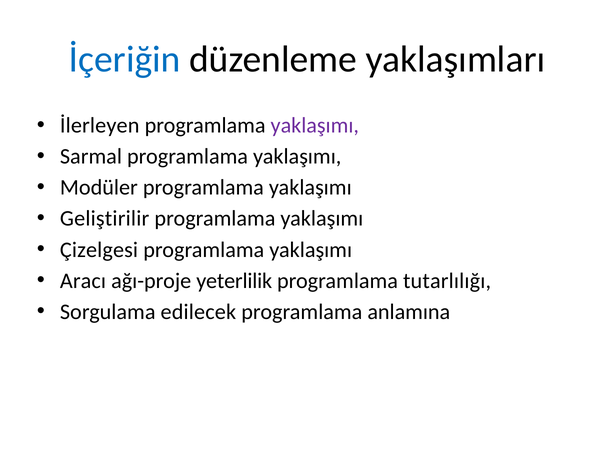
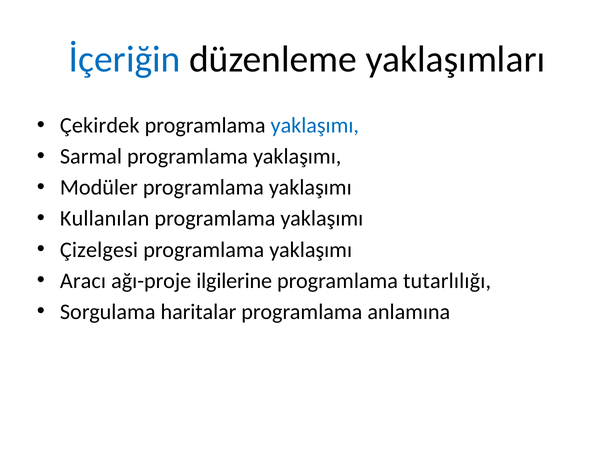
İlerleyen: İlerleyen -> Çekirdek
yaklaşımı at (315, 126) colour: purple -> blue
Geliştirilir: Geliştirilir -> Kullanılan
yeterlilik: yeterlilik -> ilgilerine
edilecek: edilecek -> haritalar
